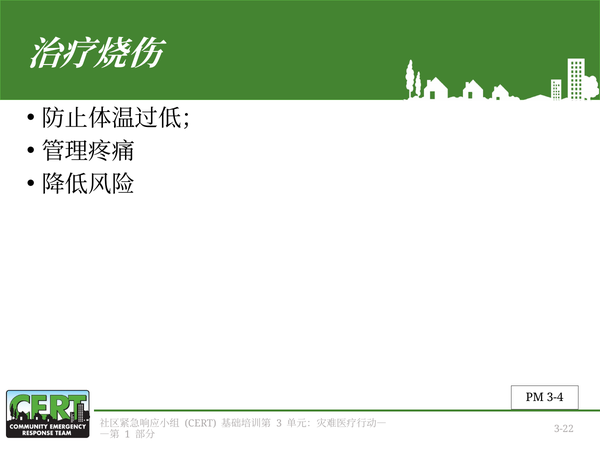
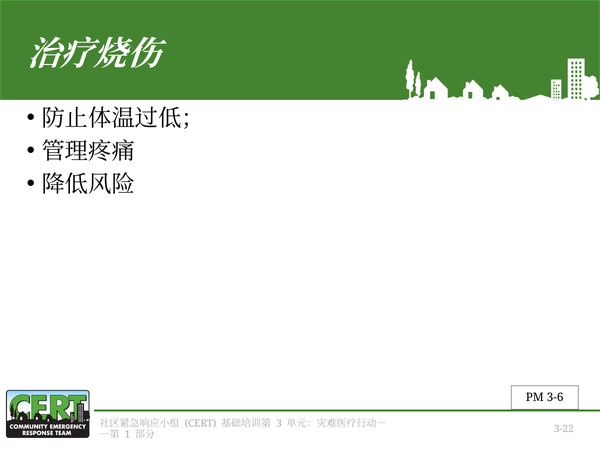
3-4: 3-4 -> 3-6
